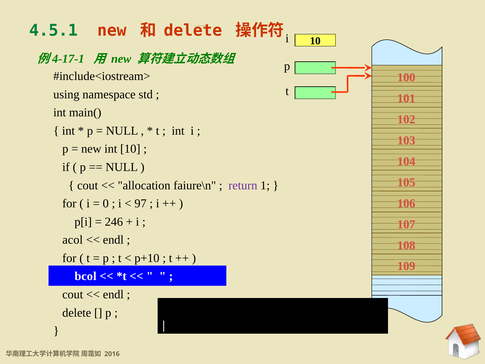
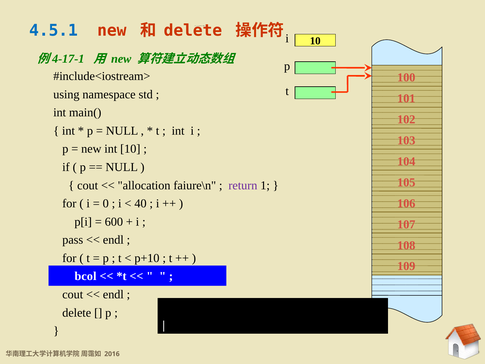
4.5.1 at (53, 31) colour: green -> blue
97: 97 -> 40
246: 246 -> 600
acol: acol -> pass
